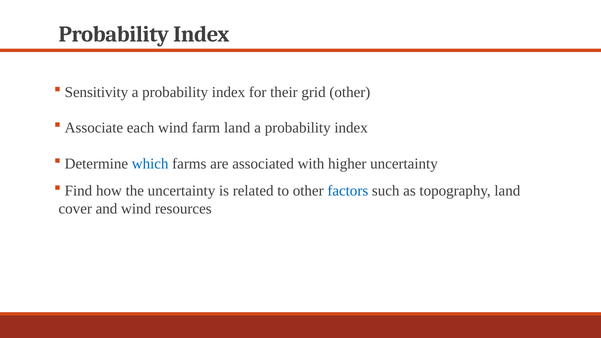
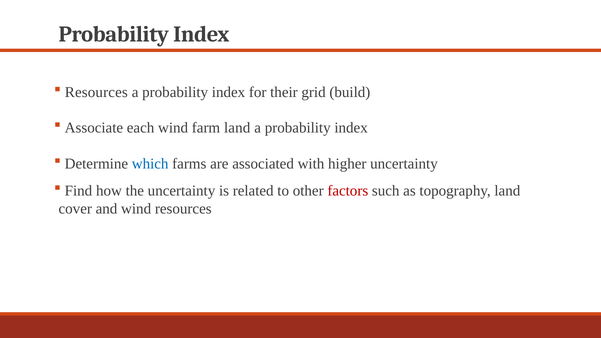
Sensitivity at (96, 92): Sensitivity -> Resources
grid other: other -> build
factors colour: blue -> red
